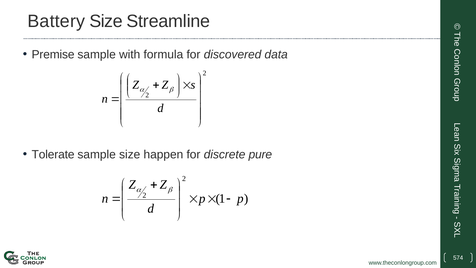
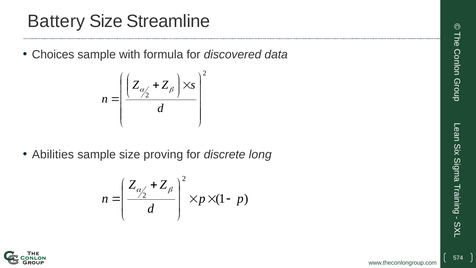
Premise: Premise -> Choices
Tolerate: Tolerate -> Abilities
happen: happen -> proving
pure: pure -> long
